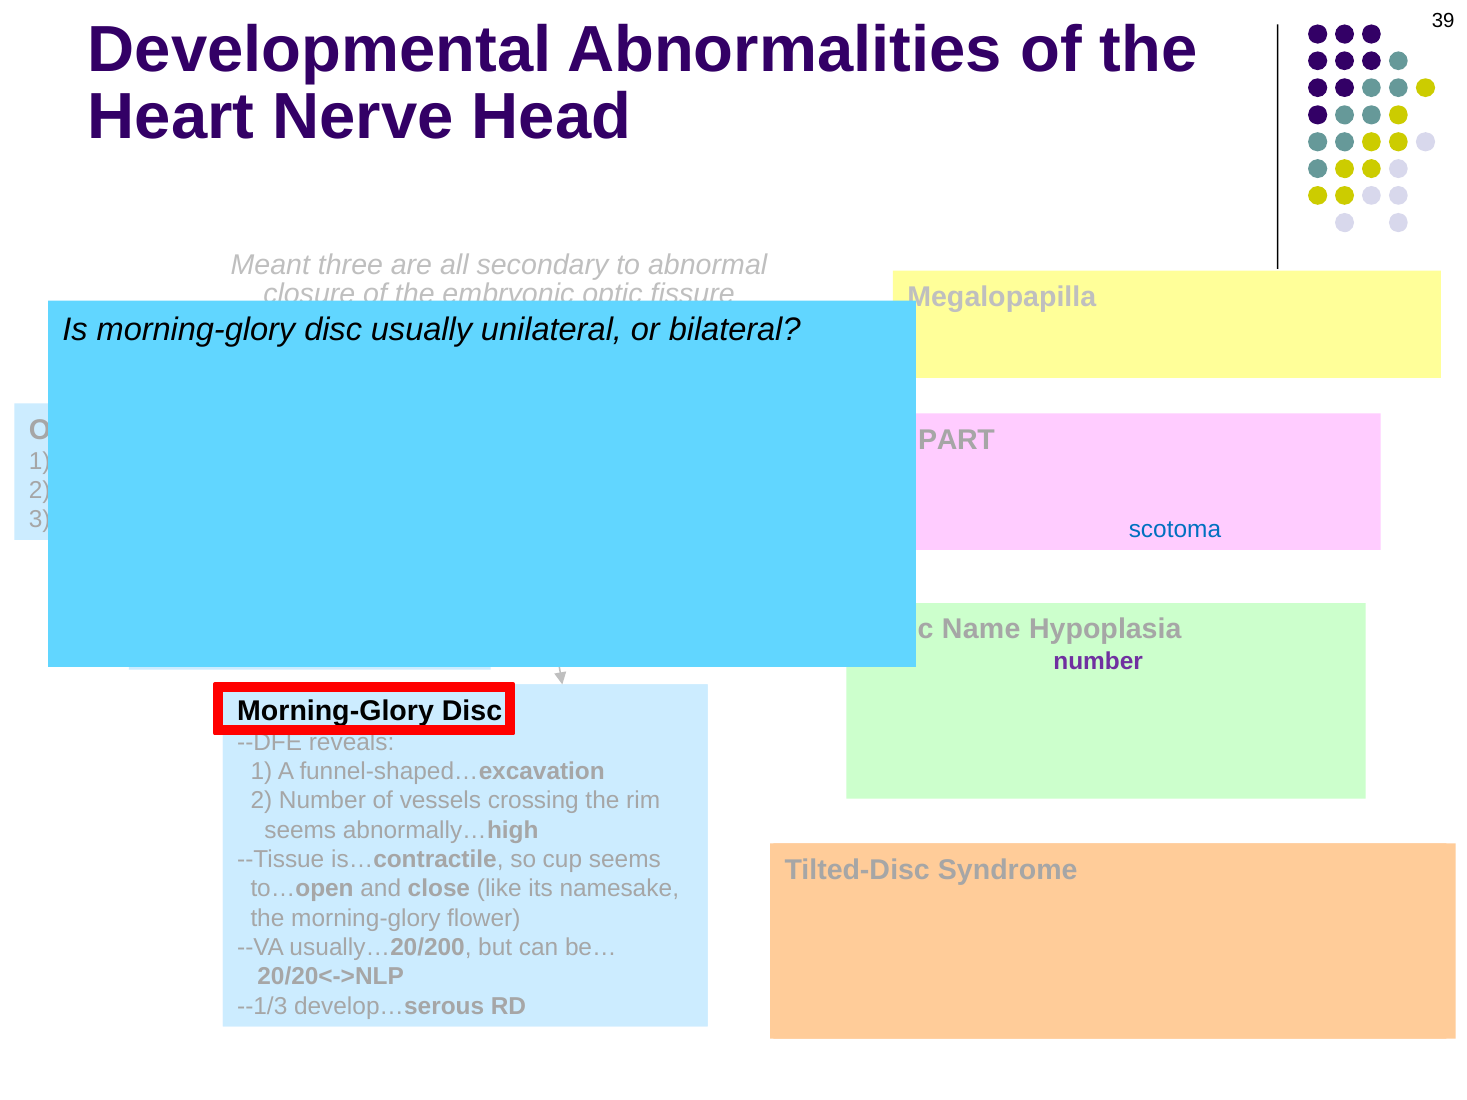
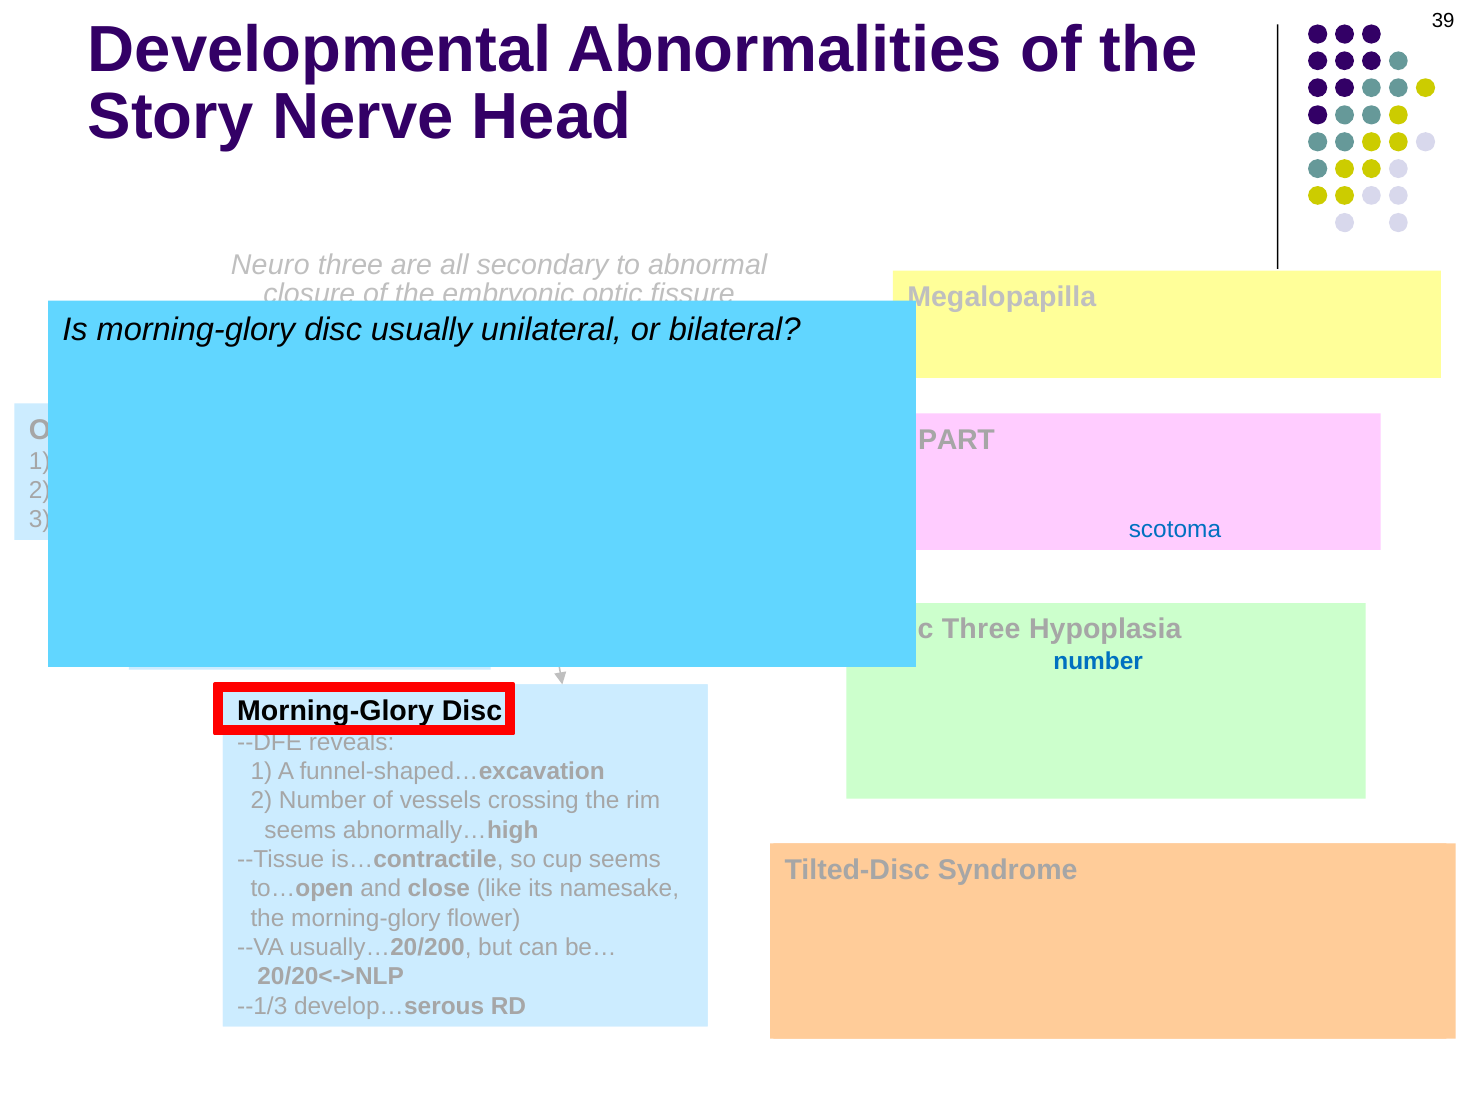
Heart: Heart -> Story
Meant: Meant -> Neuro
Name at (981, 630): Name -> Three
number at (1098, 661) colour: purple -> blue
